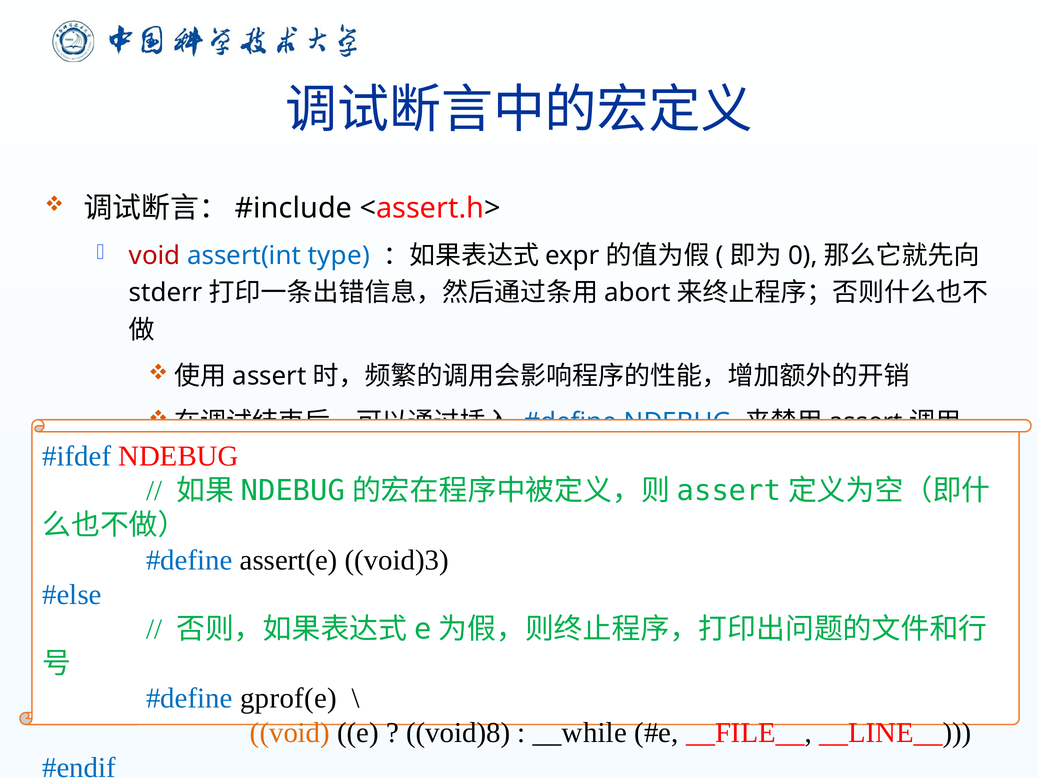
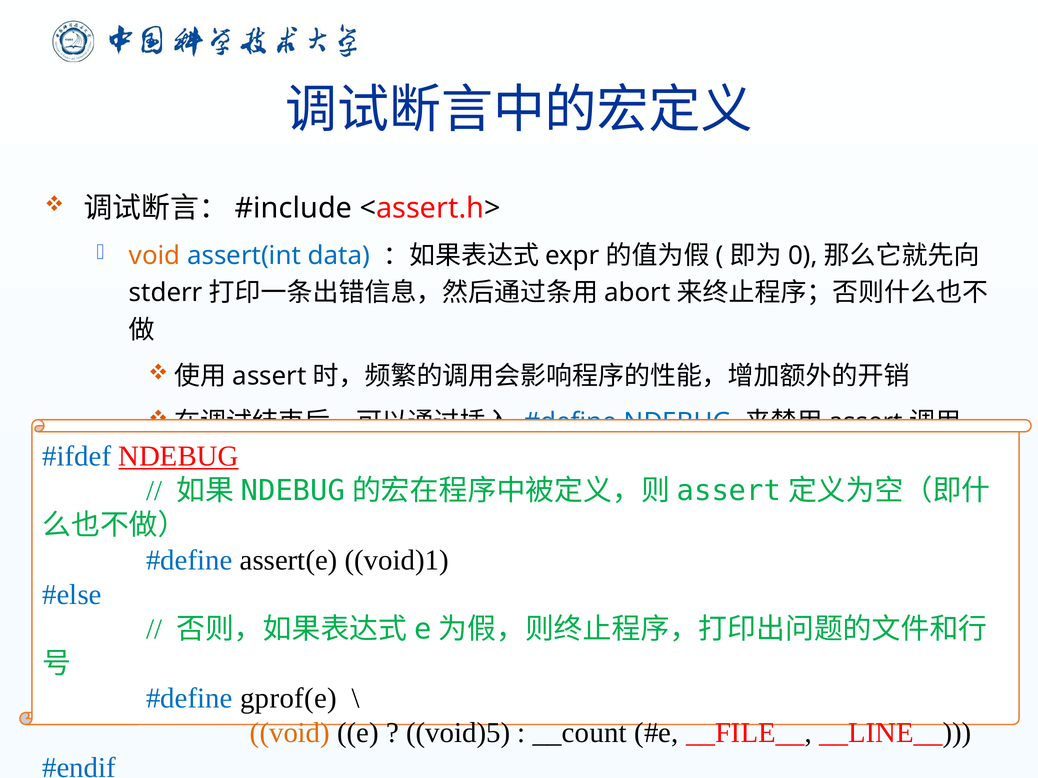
void at (155, 256) colour: red -> orange
type: type -> data
NDEBUG at (178, 457) underline: none -> present
void)3: void)3 -> void)1
void)8: void)8 -> void)5
__while: __while -> __count
